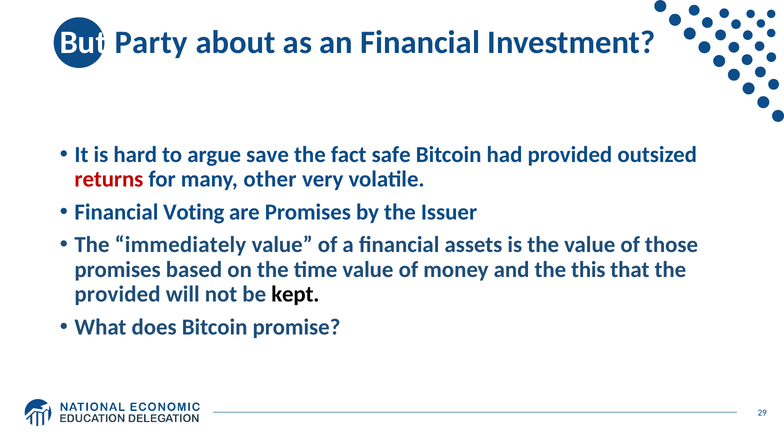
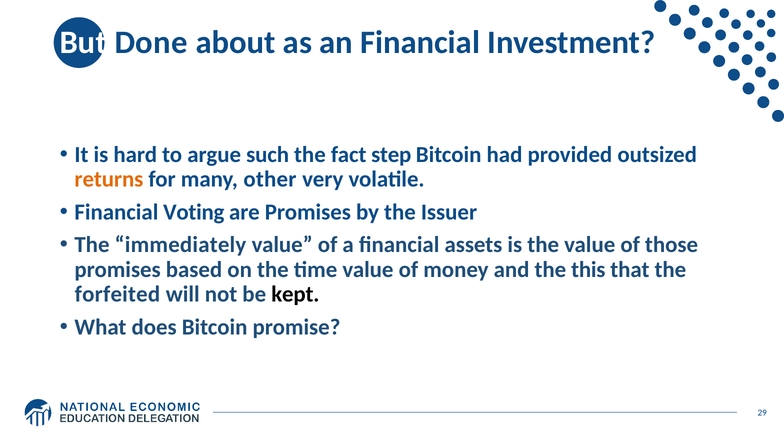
Party: Party -> Done
save: save -> such
safe: safe -> step
returns colour: red -> orange
provided at (118, 294): provided -> forfeited
